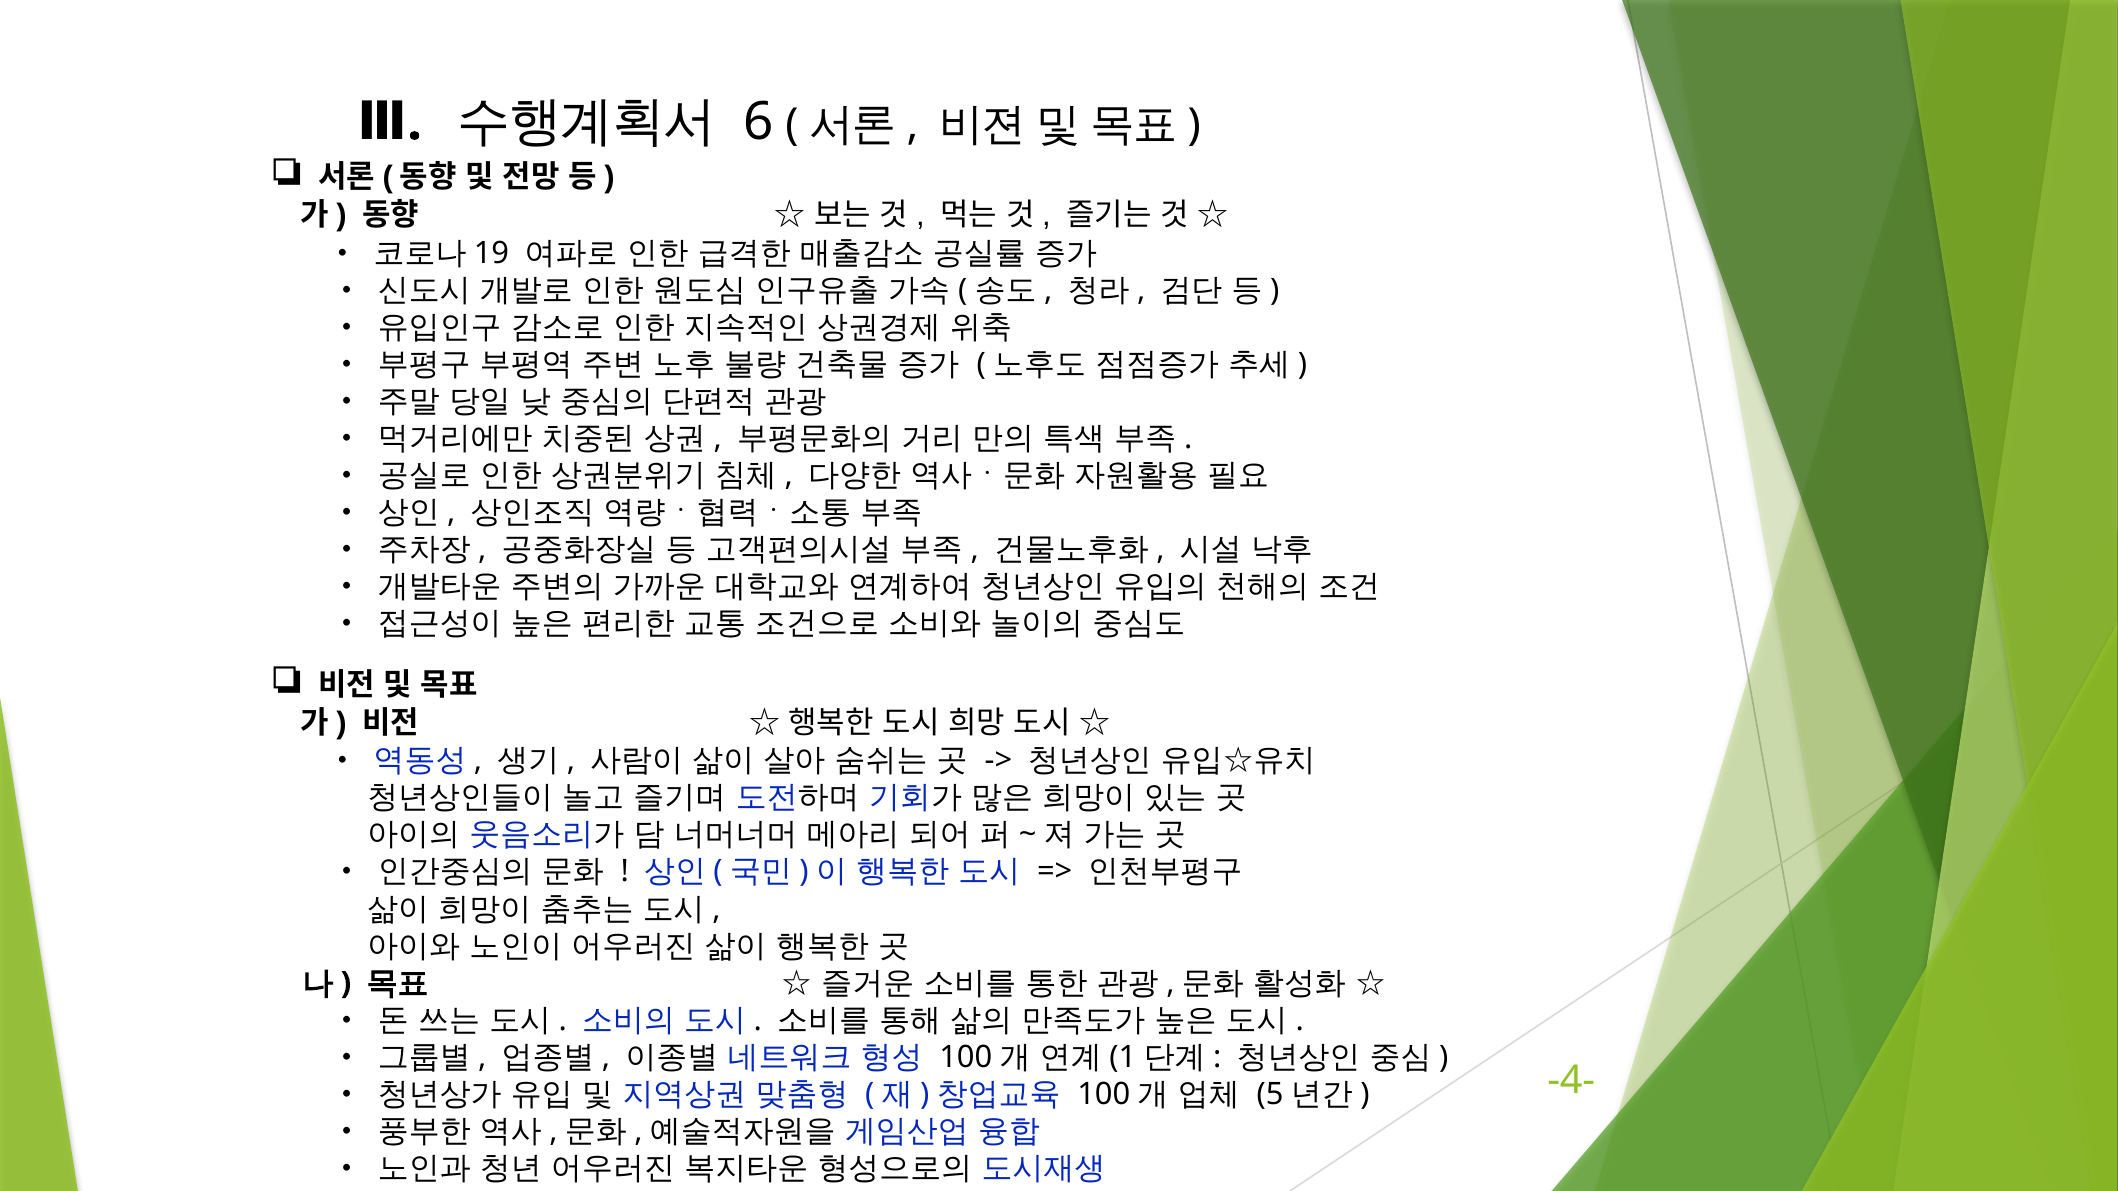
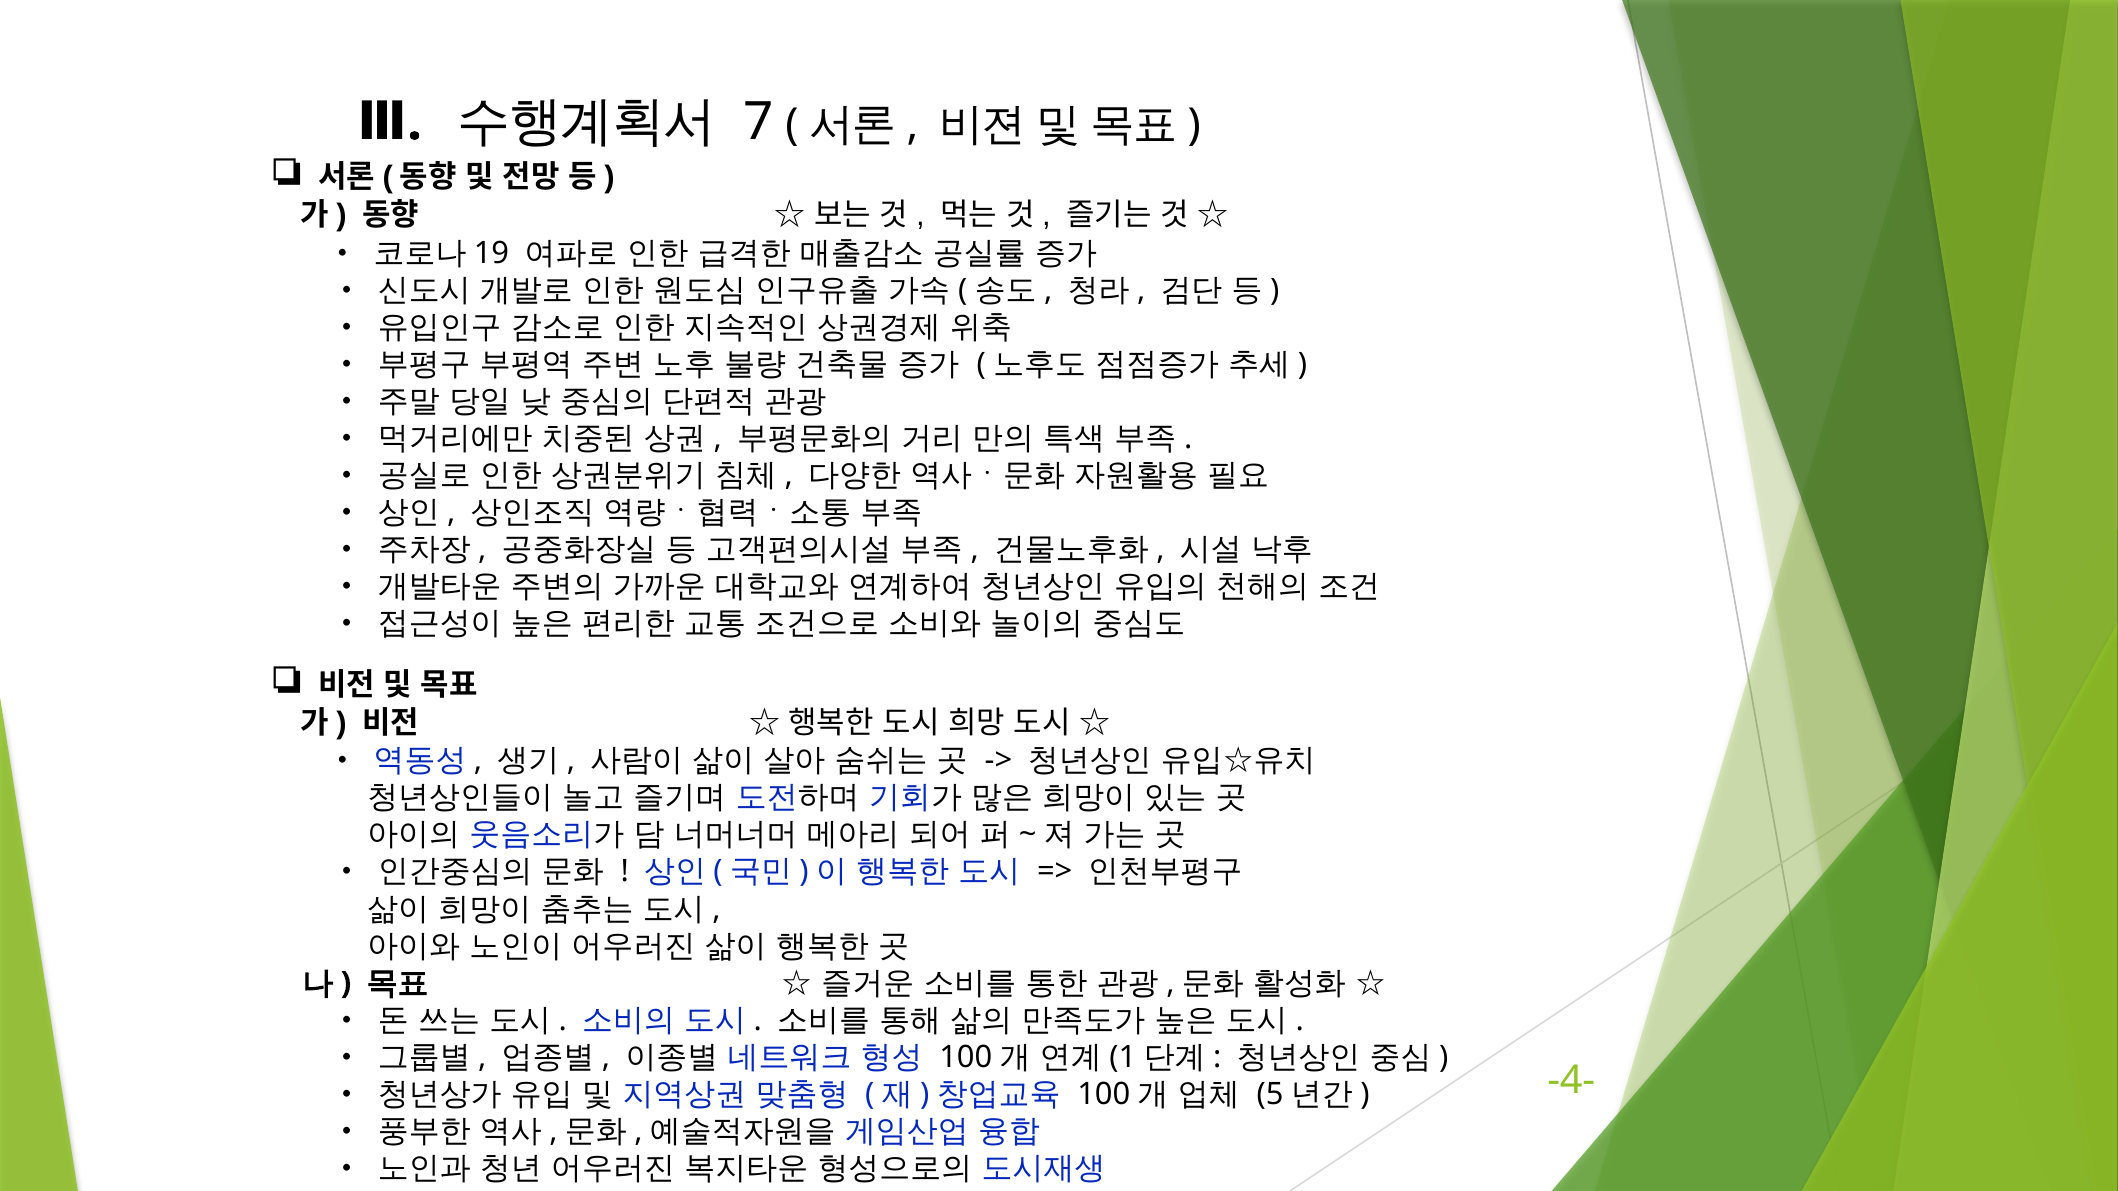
6: 6 -> 7
